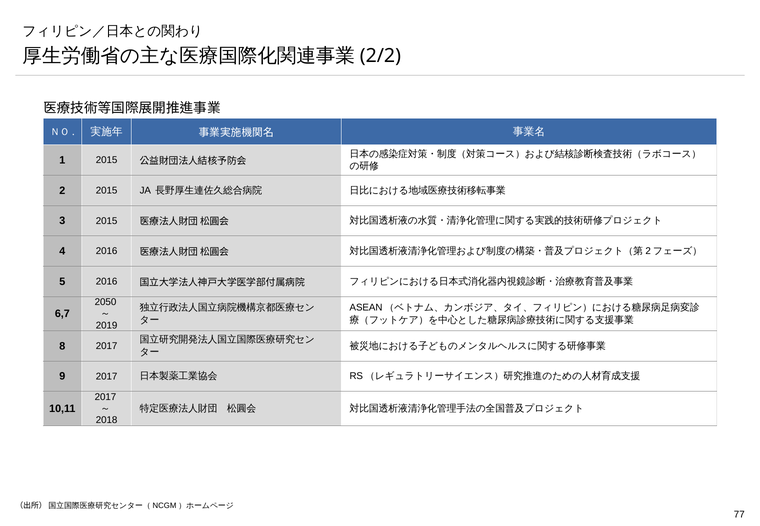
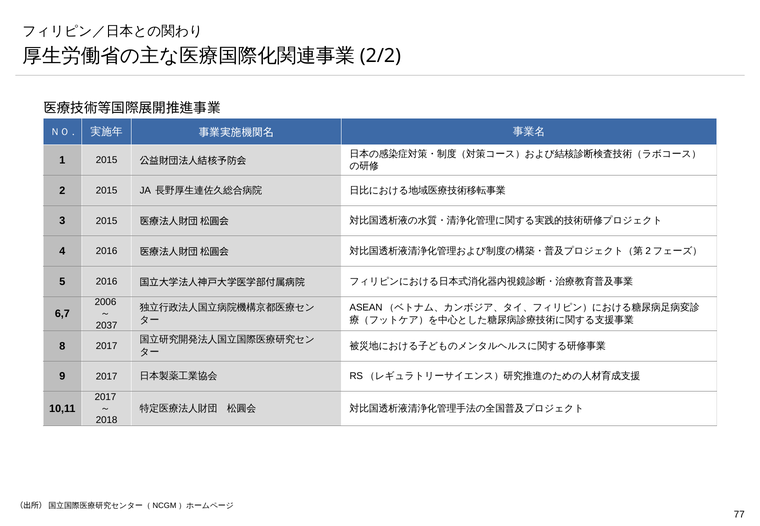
2050: 2050 -> 2006
2019: 2019 -> 2037
